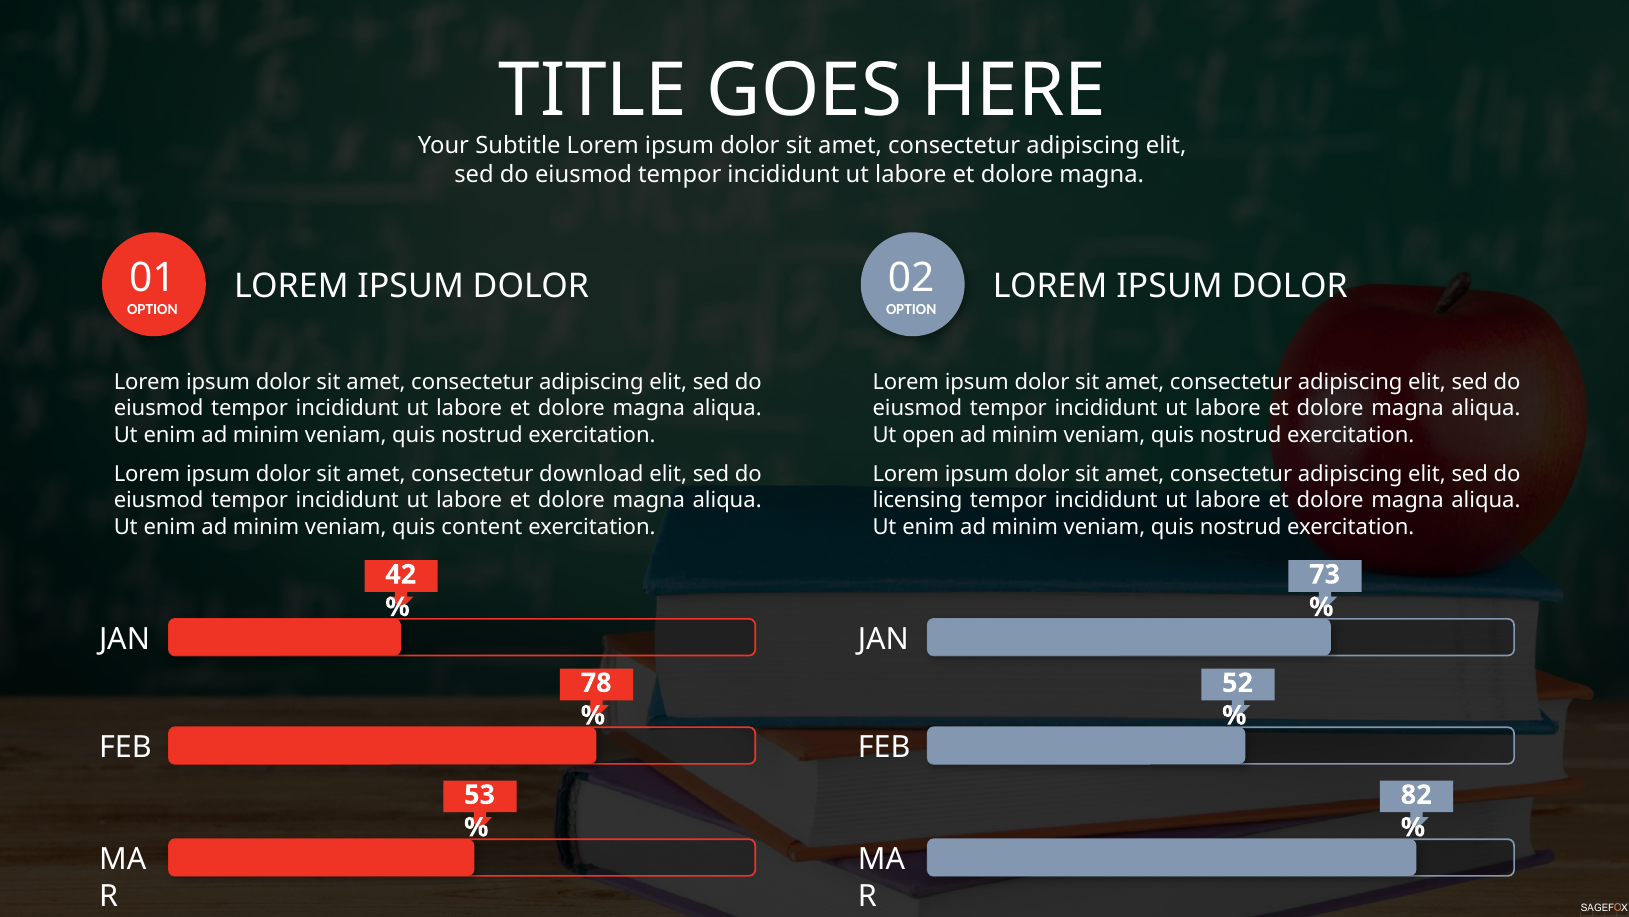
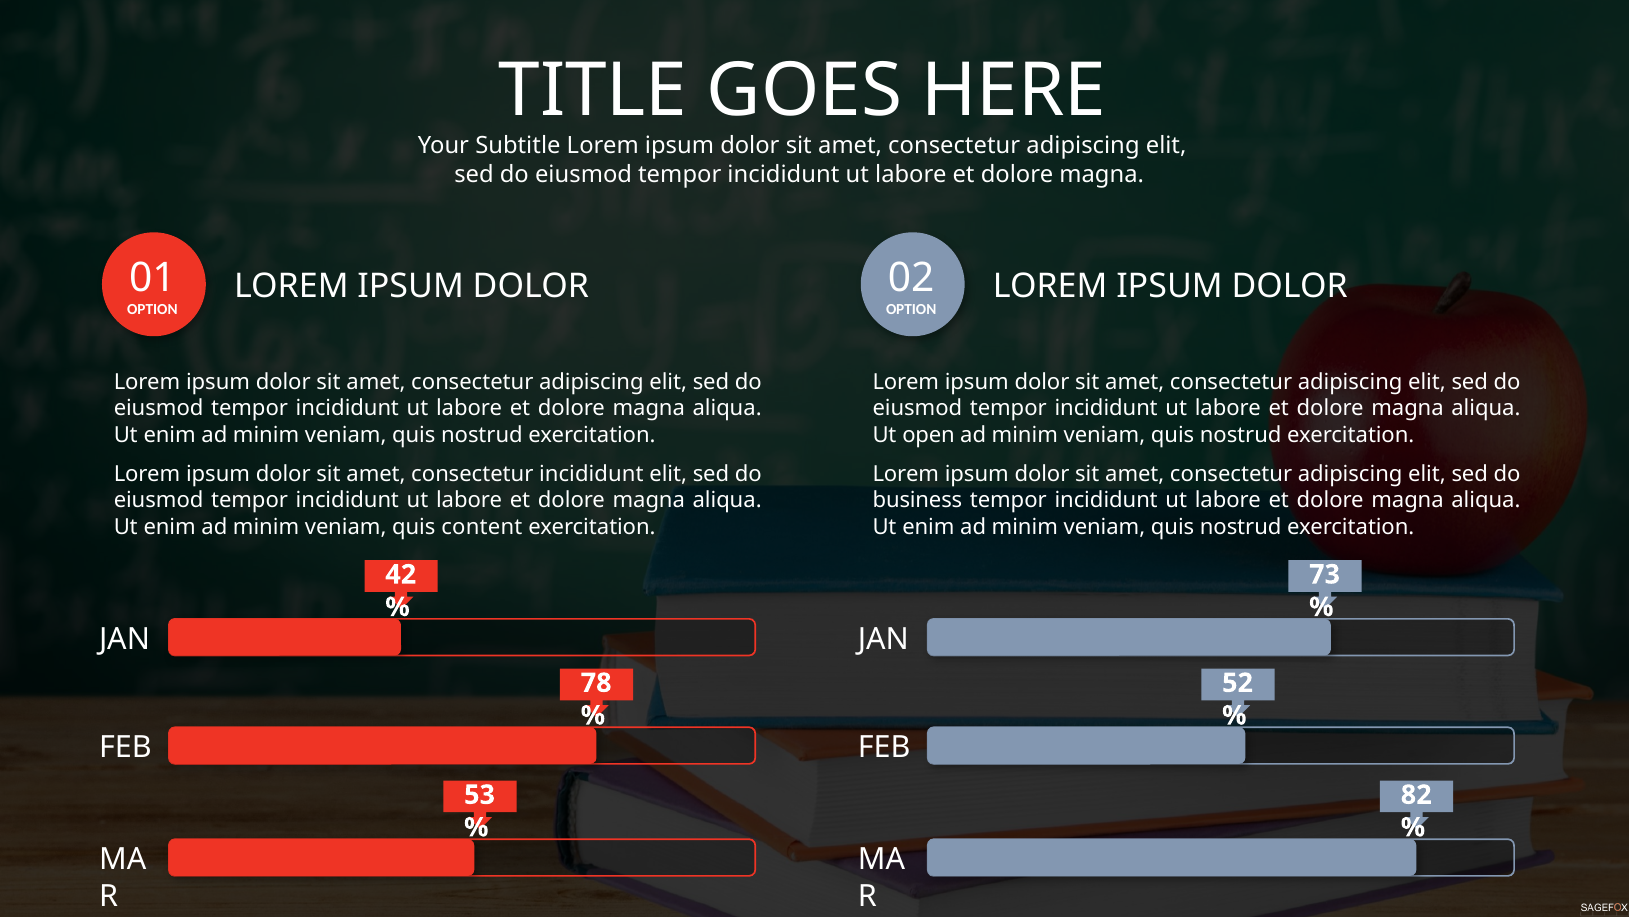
consectetur download: download -> incididunt
licensing: licensing -> business
